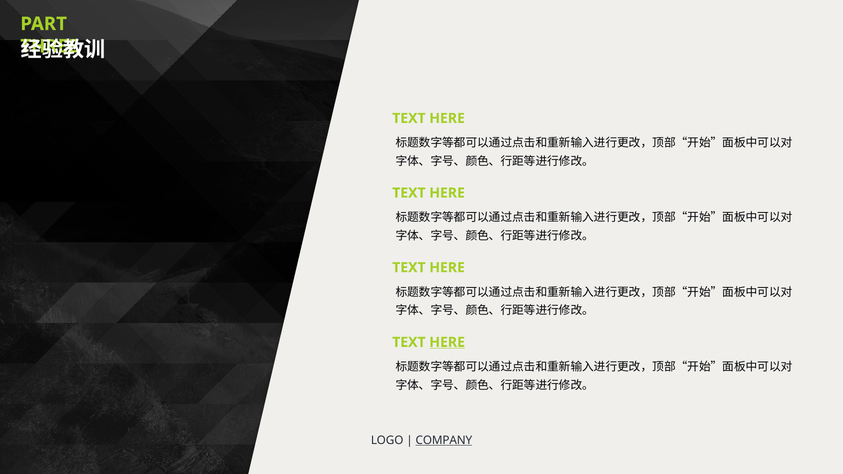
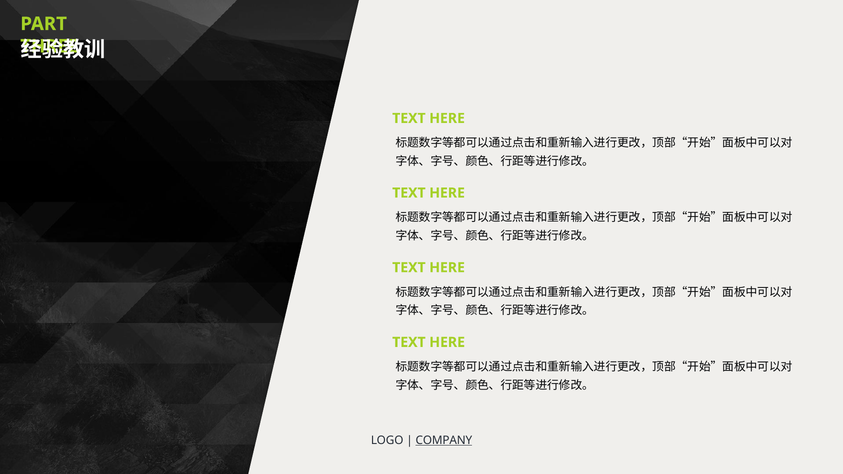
HERE at (447, 342) underline: present -> none
